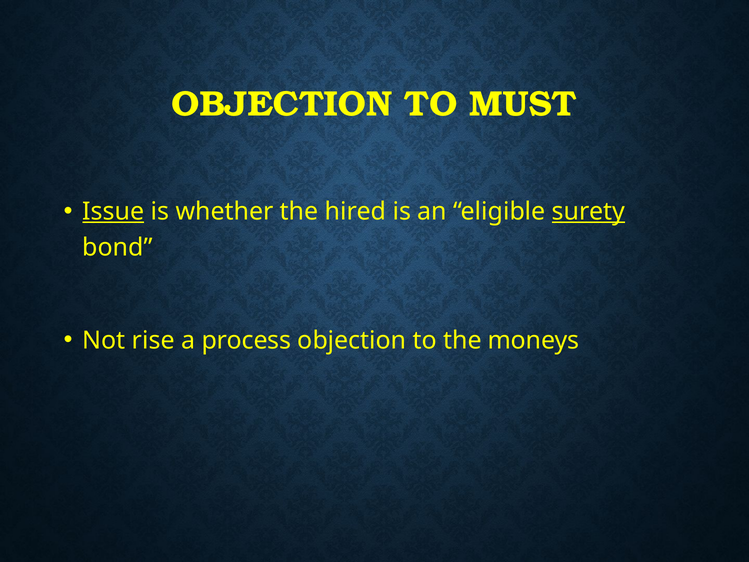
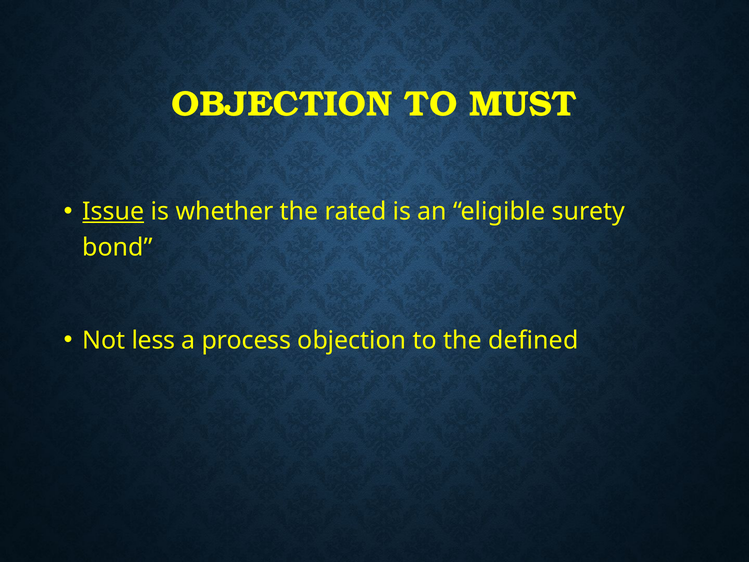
hired: hired -> rated
surety underline: present -> none
rise: rise -> less
moneys: moneys -> defined
